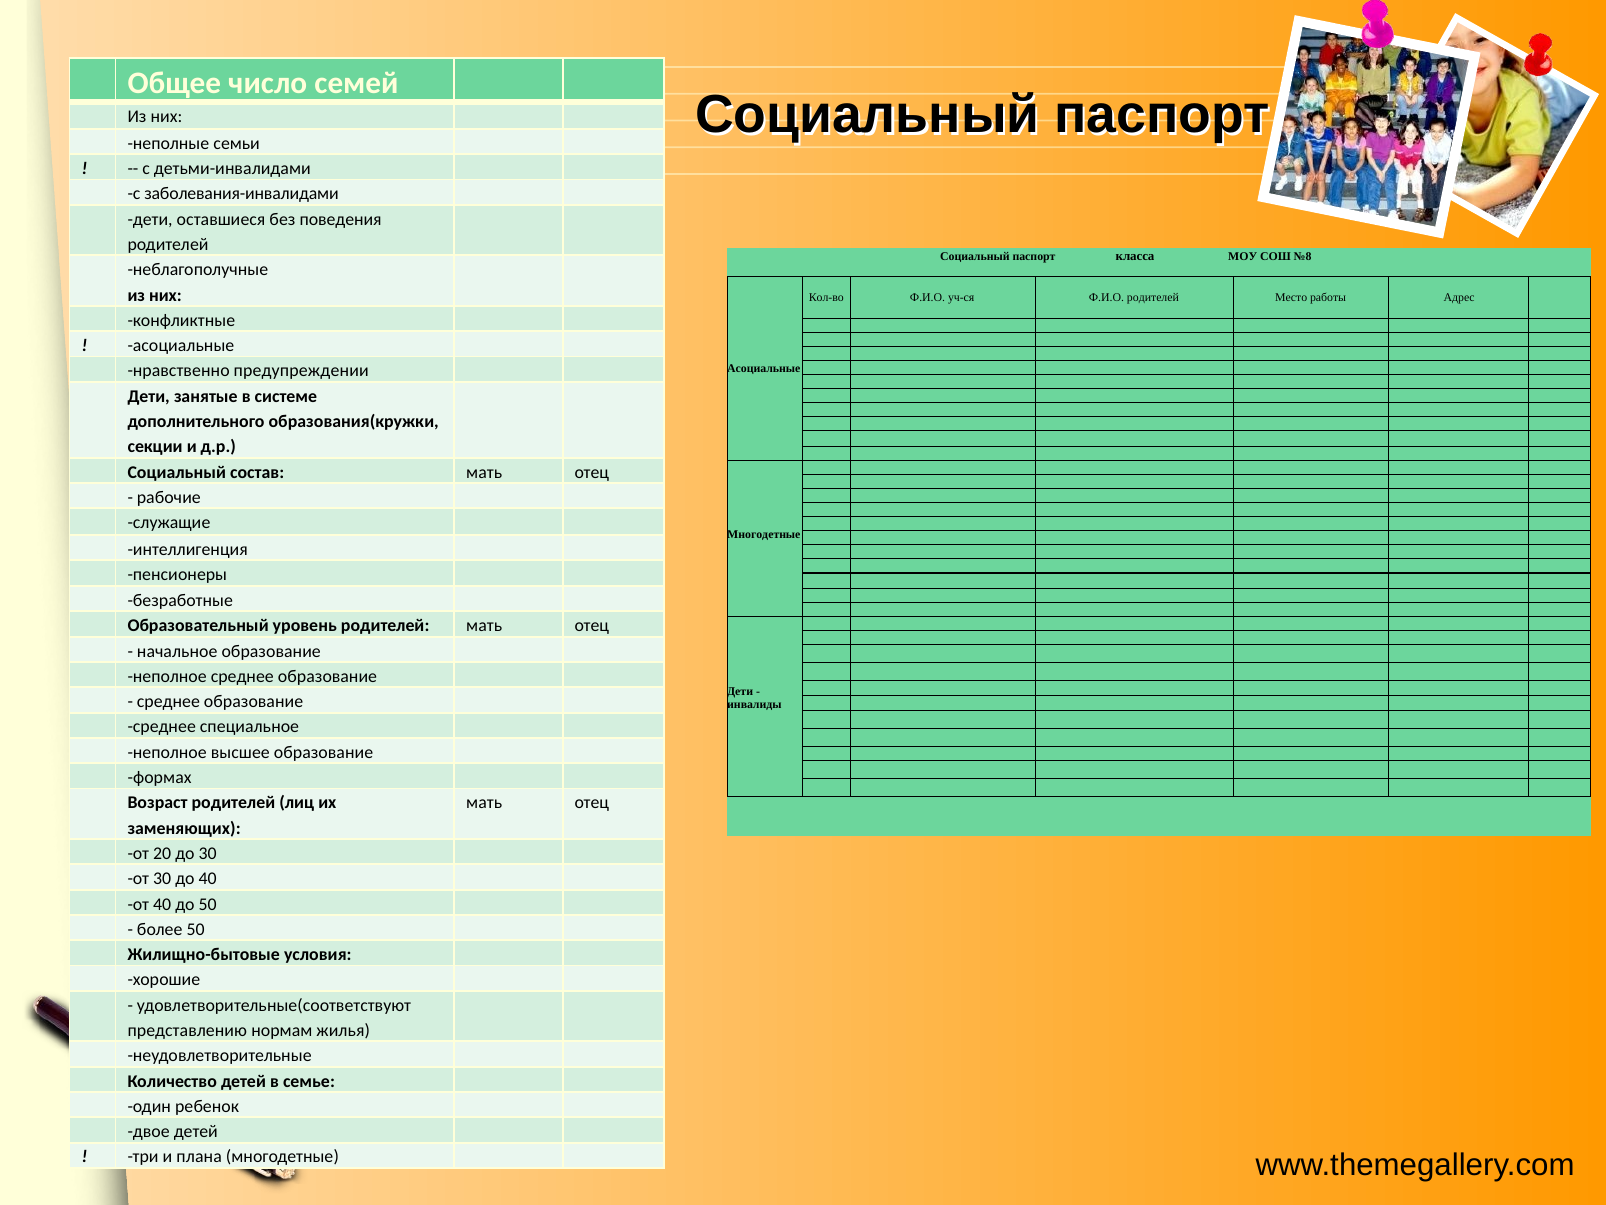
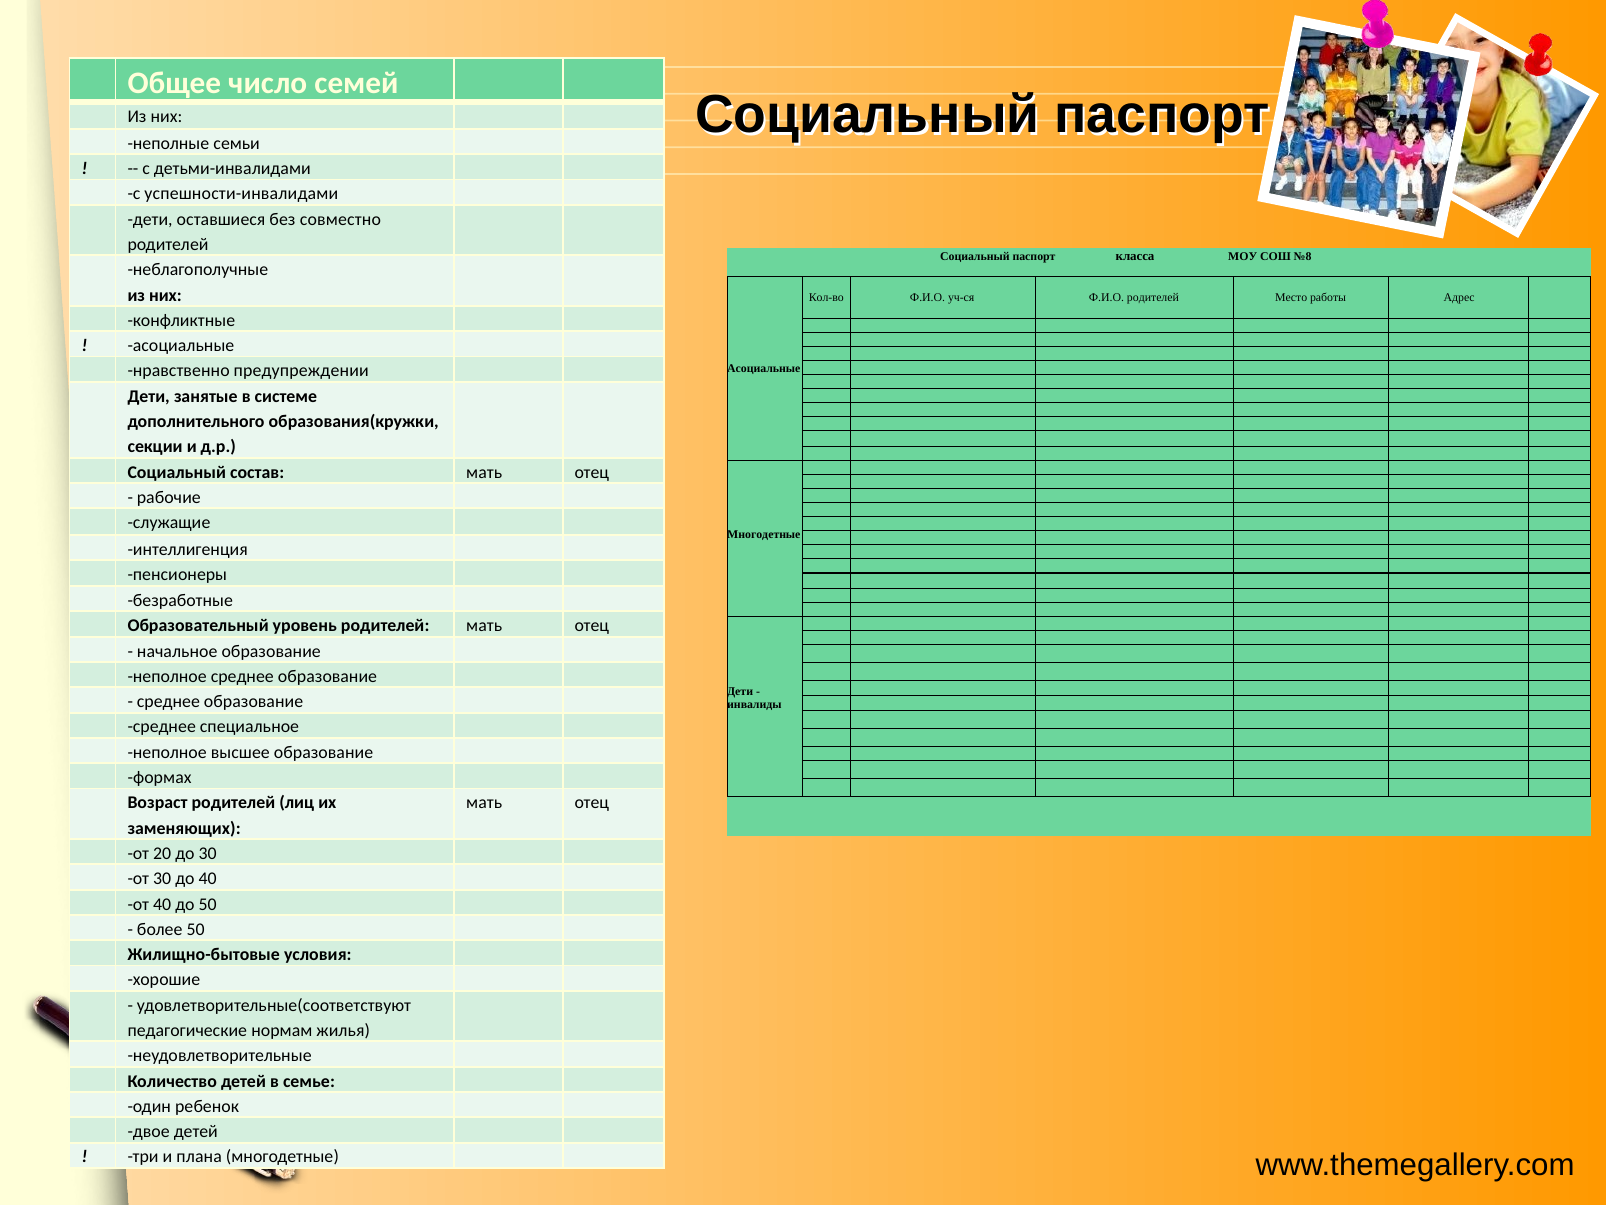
заболевания-инвалидами: заболевания-инвалидами -> успешности-инвалидами
поведения: поведения -> совместно
представлению: представлению -> педагогические
